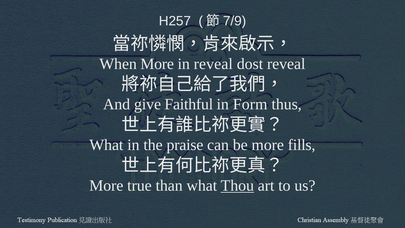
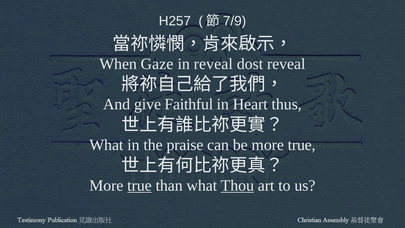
When More: More -> Gaze
Form: Form -> Heart
be more fills: fills -> true
true at (139, 185) underline: none -> present
